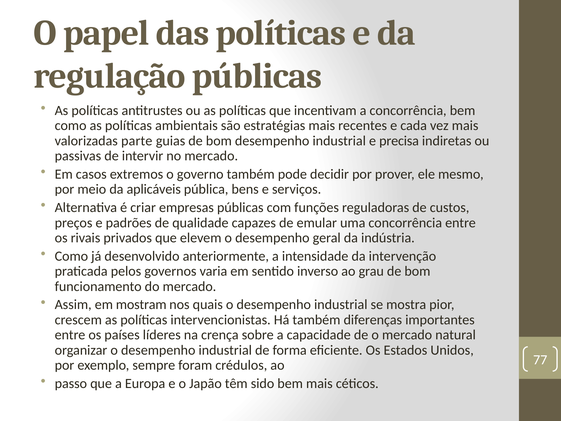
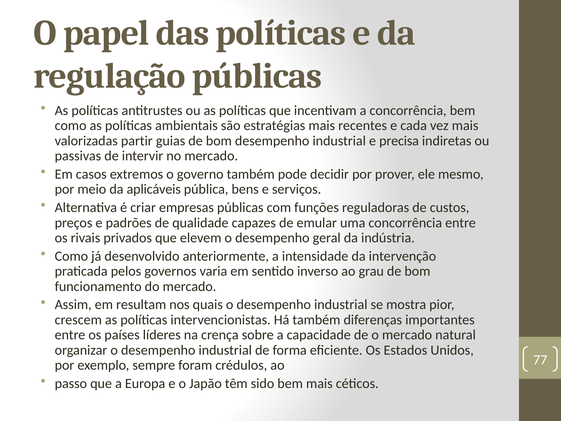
parte: parte -> partir
mostram: mostram -> resultam
